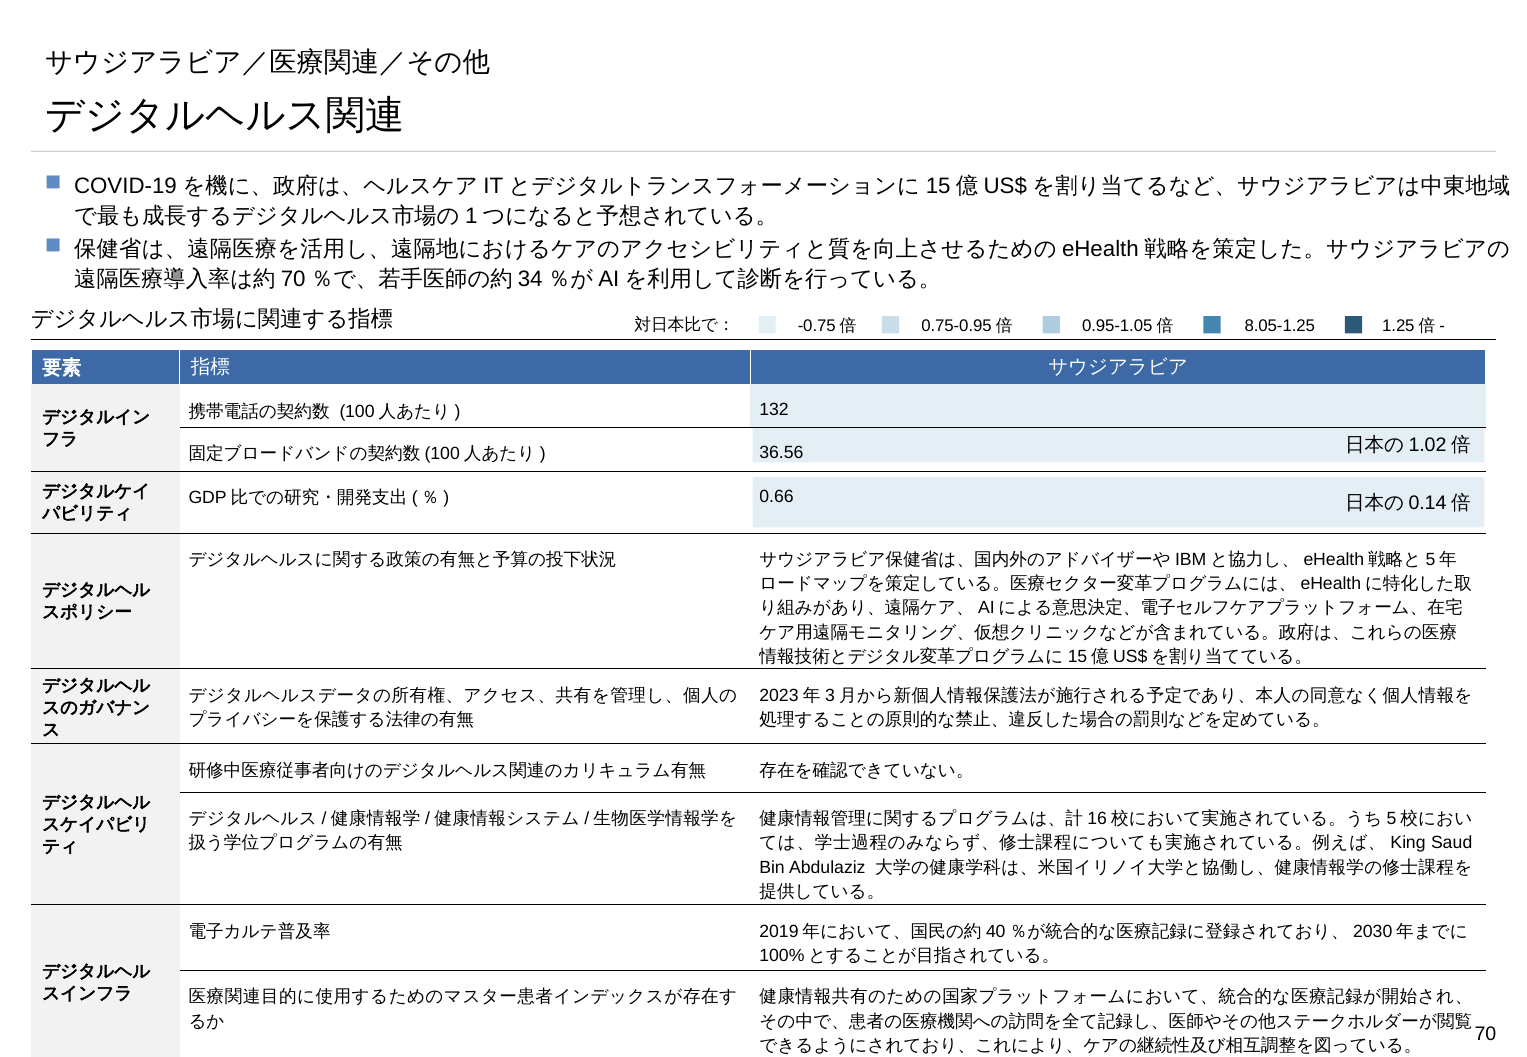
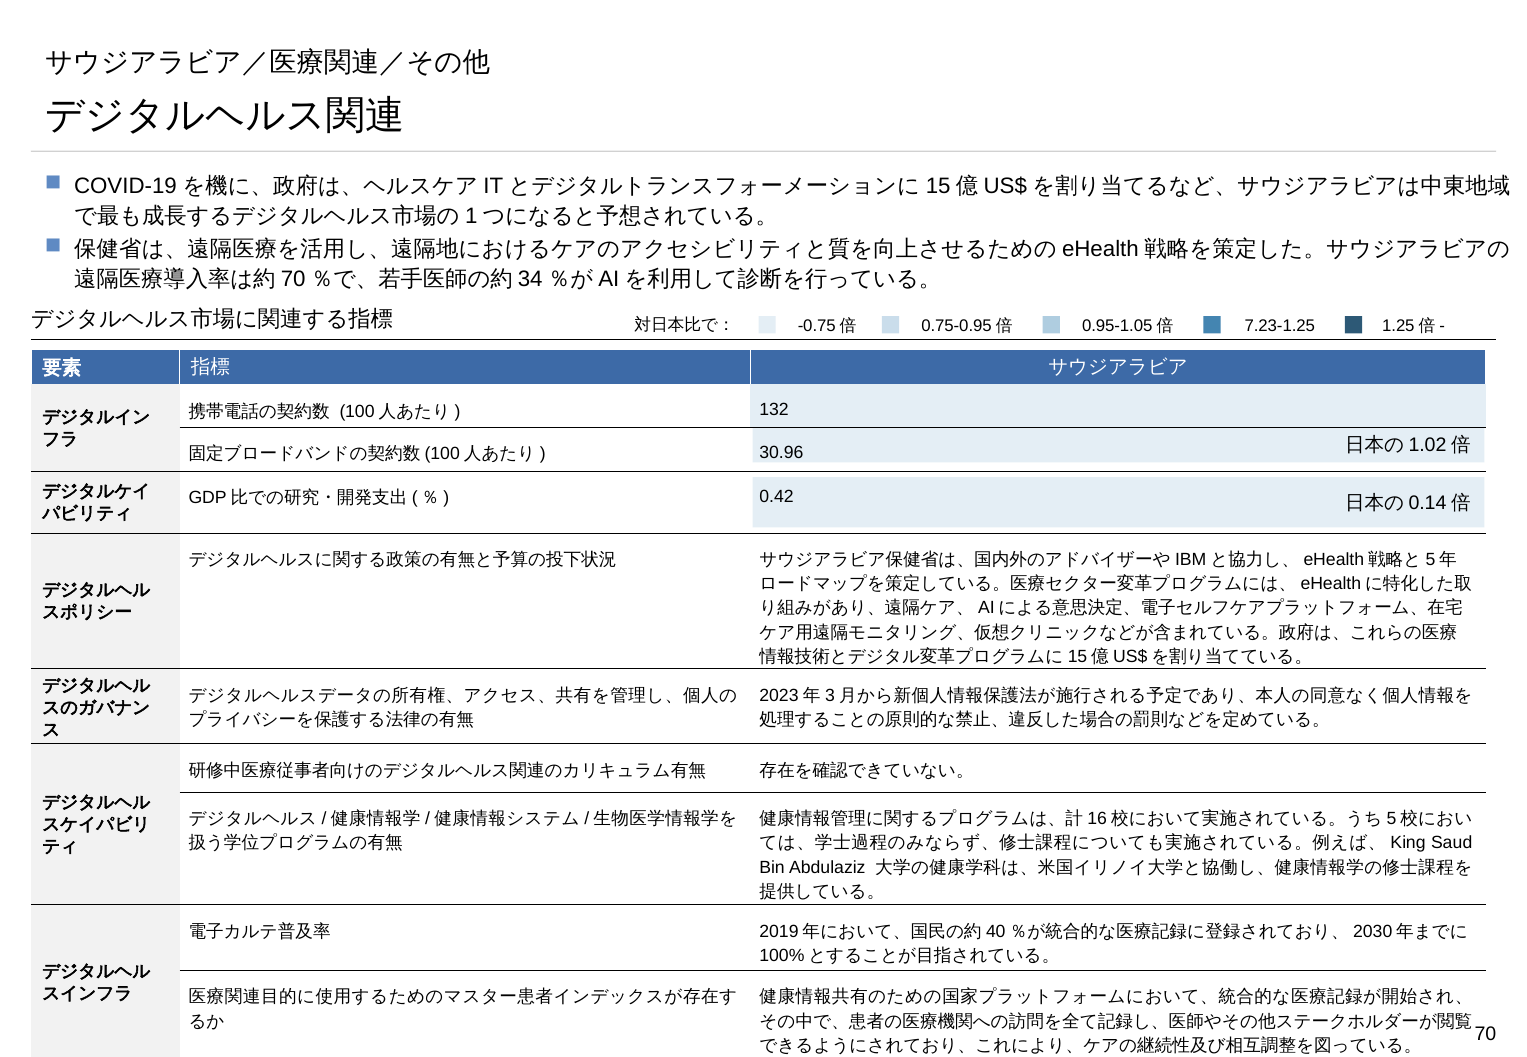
8.05-1.25: 8.05-1.25 -> 7.23-1.25
36.56: 36.56 -> 30.96
0.66: 0.66 -> 0.42
